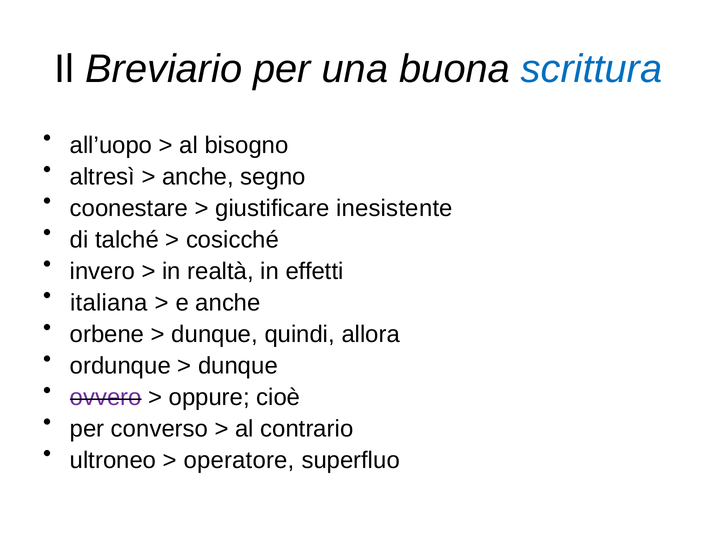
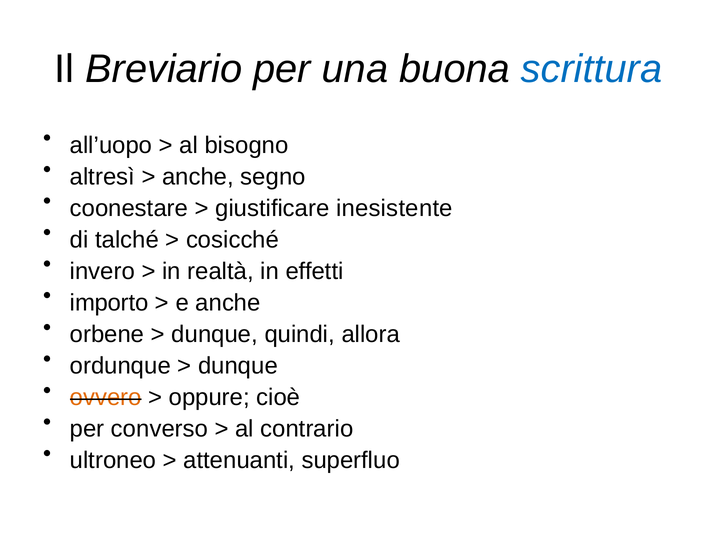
italiana: italiana -> importo
ovvero colour: purple -> orange
operatore: operatore -> attenuanti
